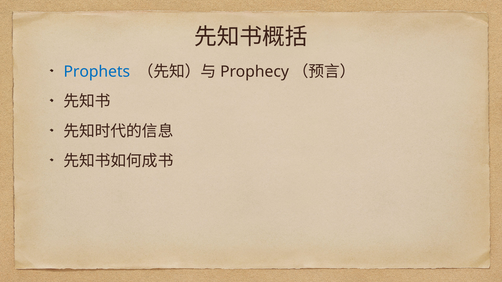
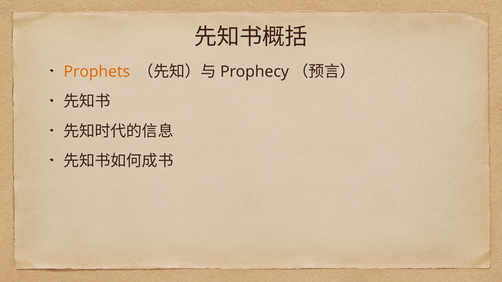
Prophets colour: blue -> orange
